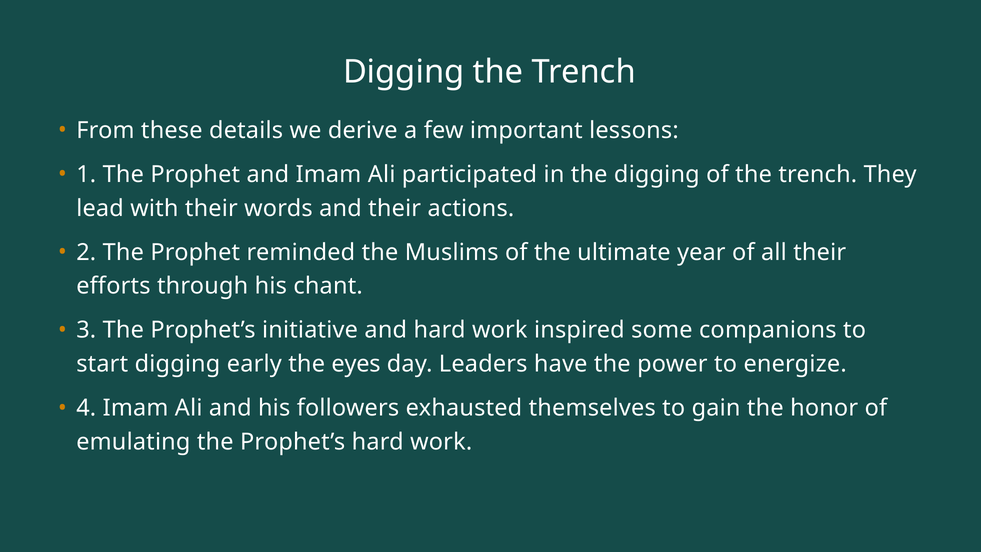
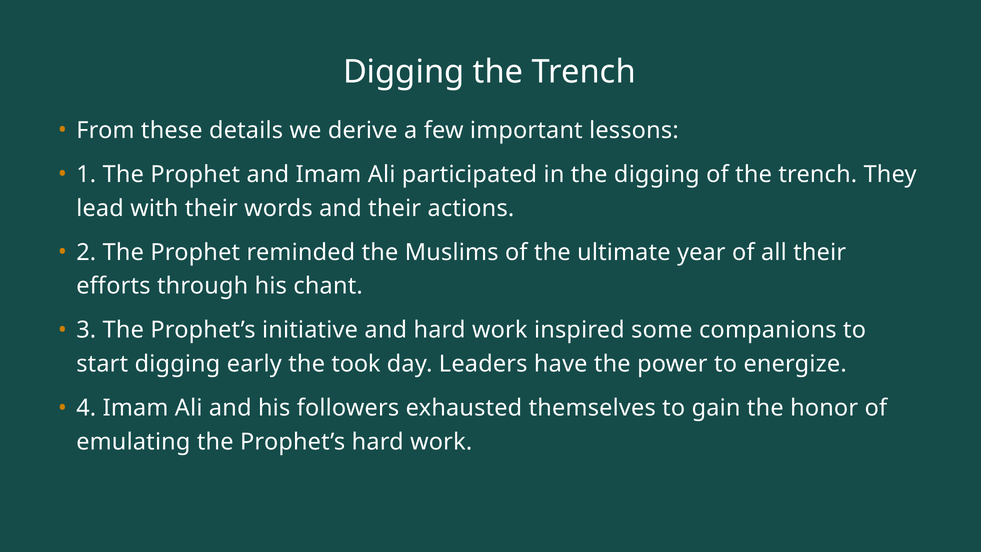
eyes: eyes -> took
